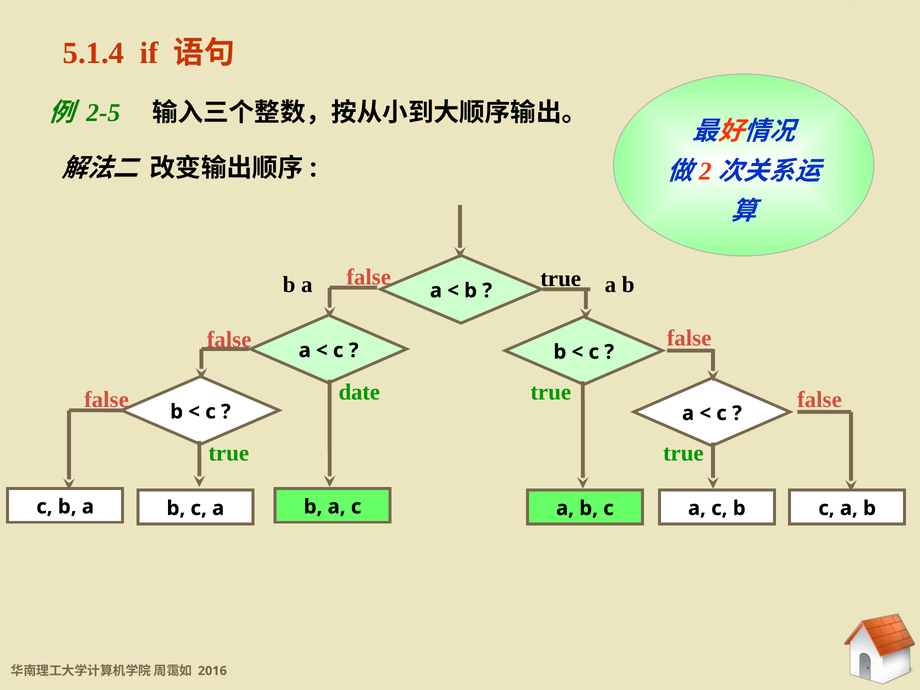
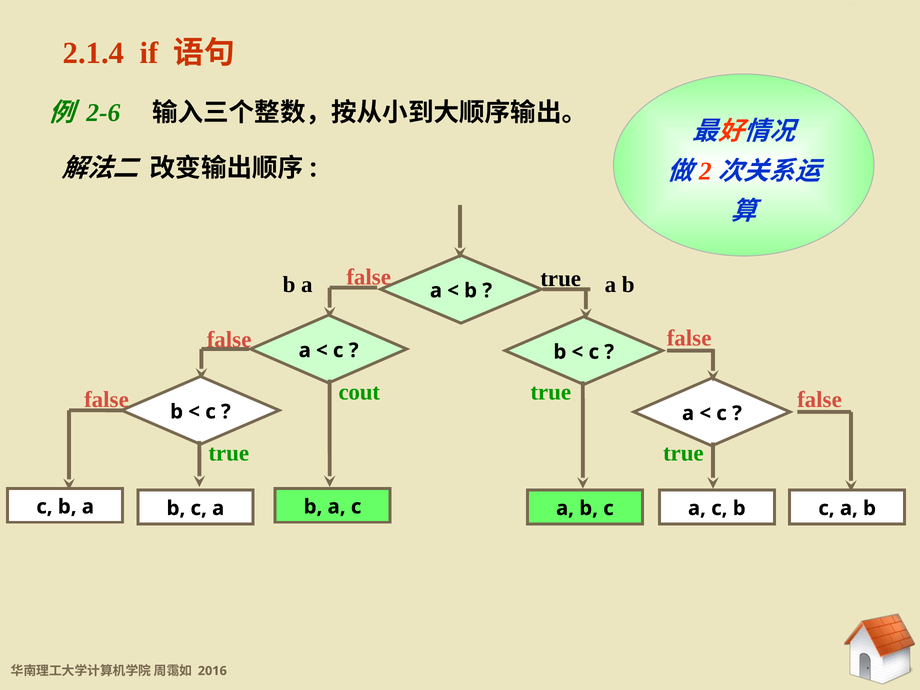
5.1.4: 5.1.4 -> 2.1.4
2-5: 2-5 -> 2-6
date: date -> cout
